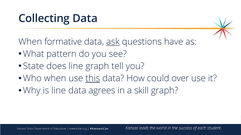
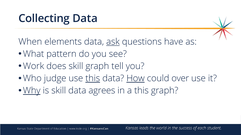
formative: formative -> elements
State: State -> Work
does line: line -> skill
Who when: when -> judge
How underline: none -> present
Why underline: none -> present
is line: line -> skill
a skill: skill -> this
